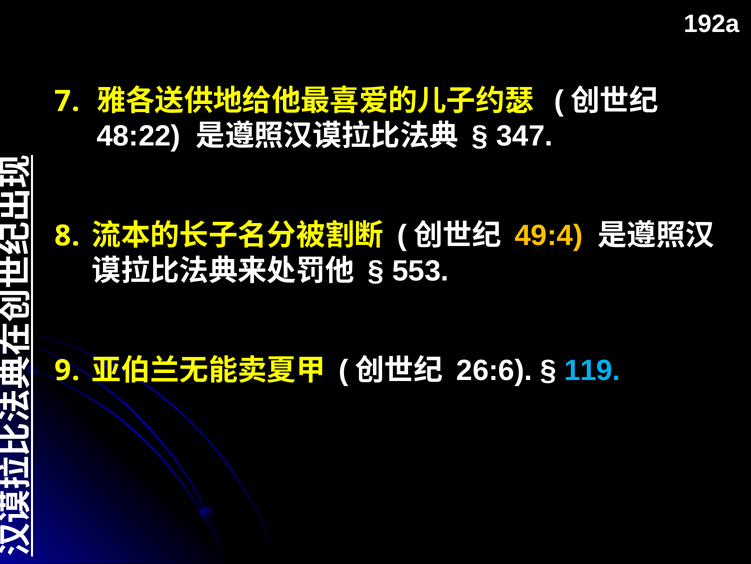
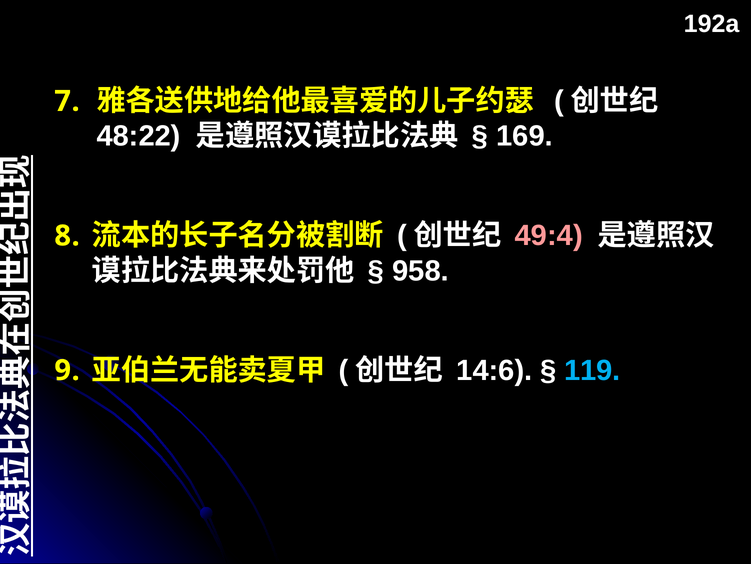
347: 347 -> 169
49:4 colour: yellow -> pink
553: 553 -> 958
26:6: 26:6 -> 14:6
